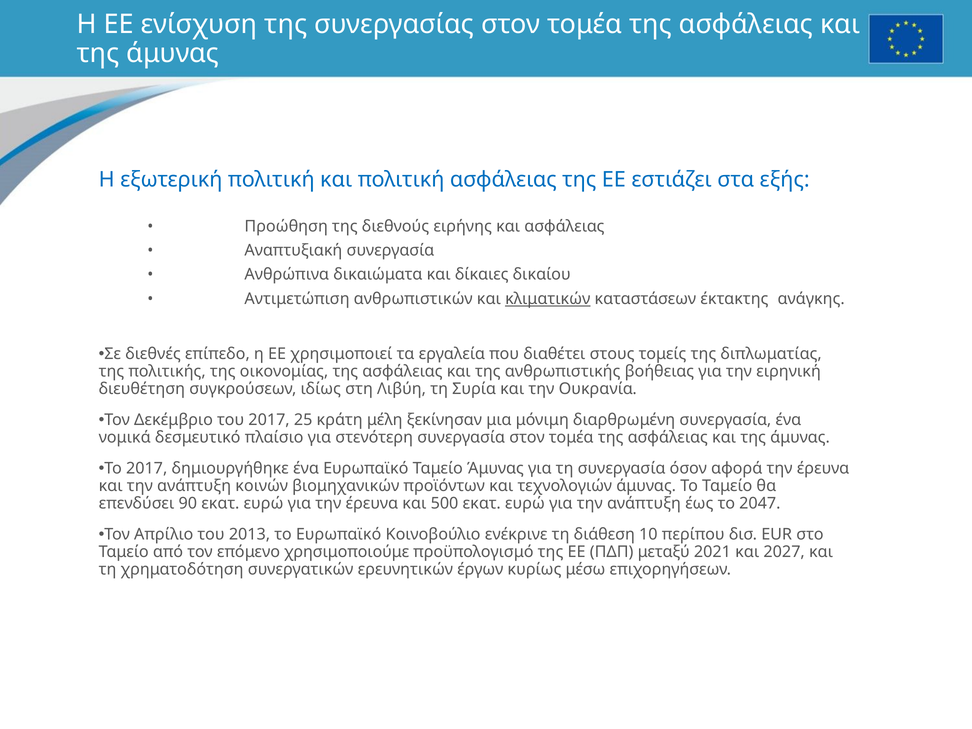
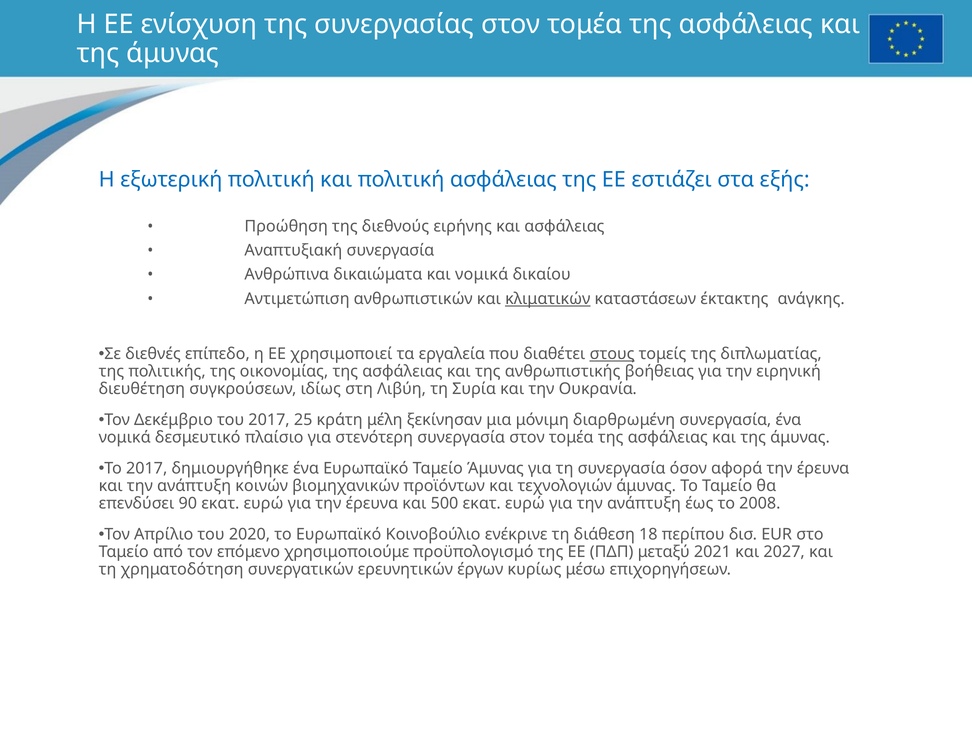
και δίκαιες: δίκαιες -> νομικά
στους underline: none -> present
2047: 2047 -> 2008
2013: 2013 -> 2020
10: 10 -> 18
